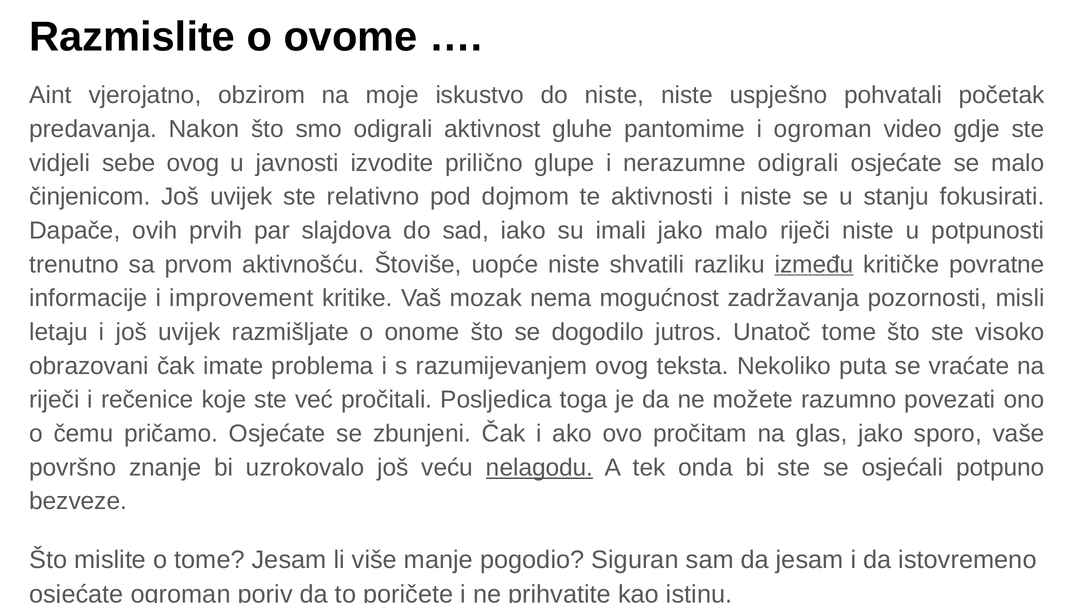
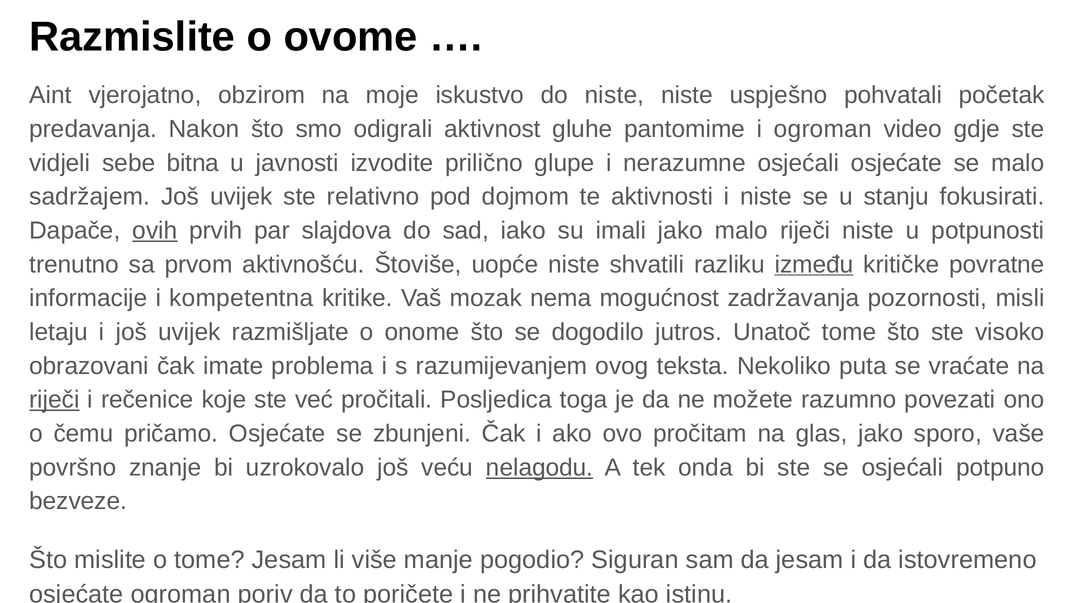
sebe ovog: ovog -> bitna
nerazumne odigrali: odigrali -> osjećali
činjenicom: činjenicom -> sadržajem
ovih underline: none -> present
improvement: improvement -> kompetentna
riječi at (54, 400) underline: none -> present
